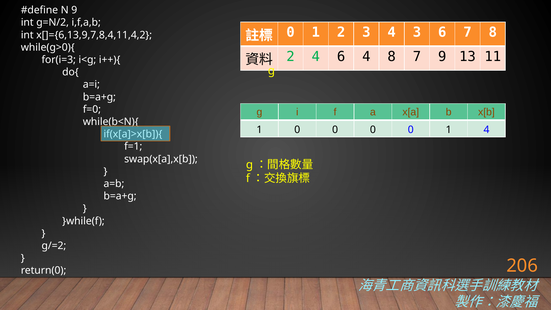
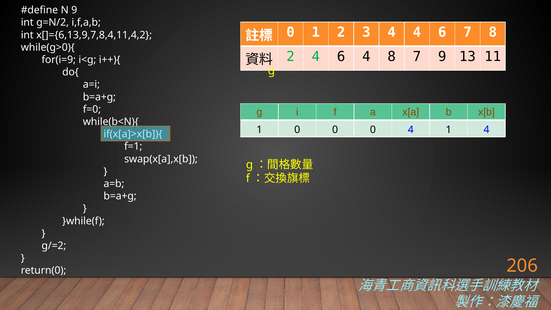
4 3: 3 -> 4
for(i=3: for(i=3 -> for(i=9
0 0 0 0: 0 -> 4
